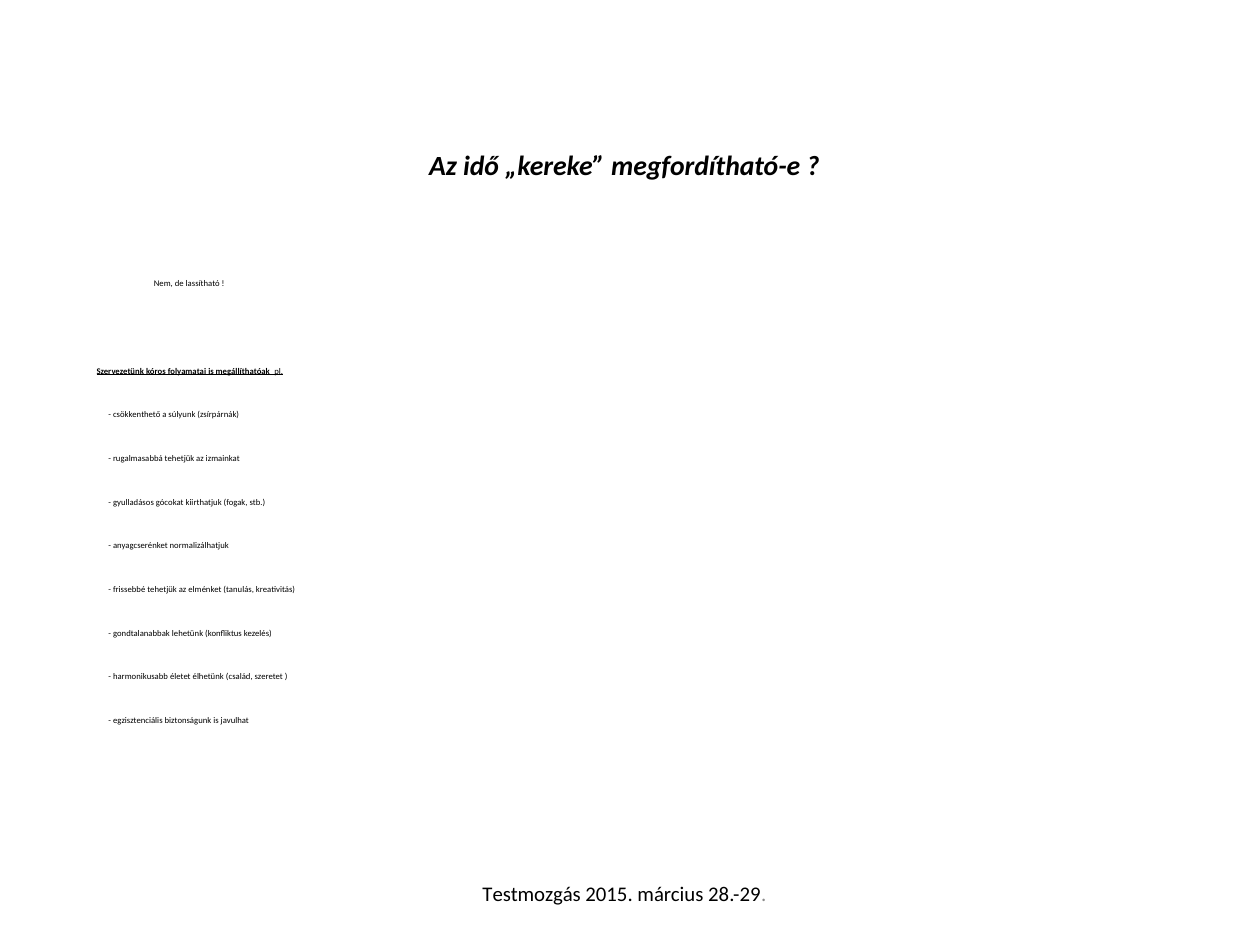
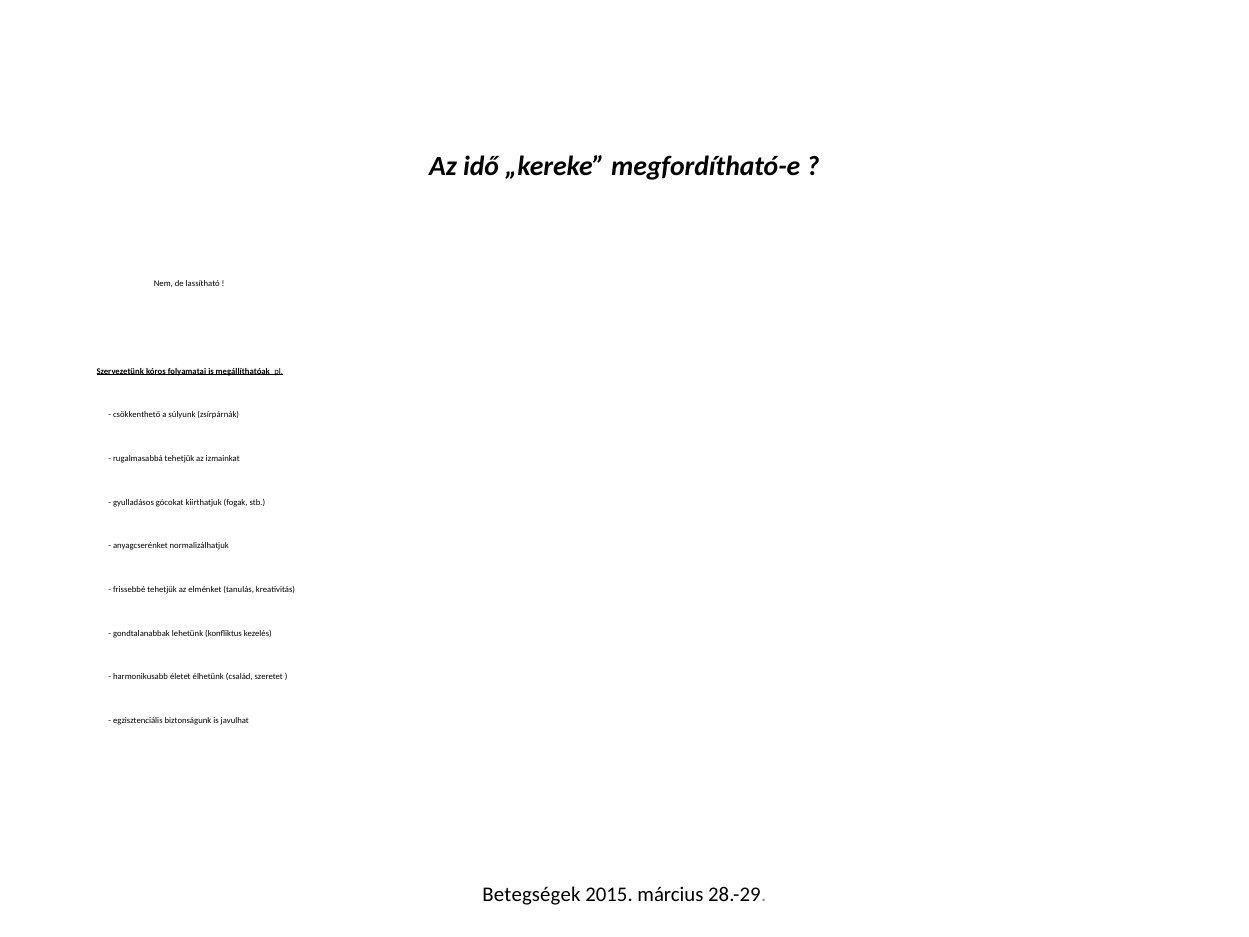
Testmozgás: Testmozgás -> Betegségek
